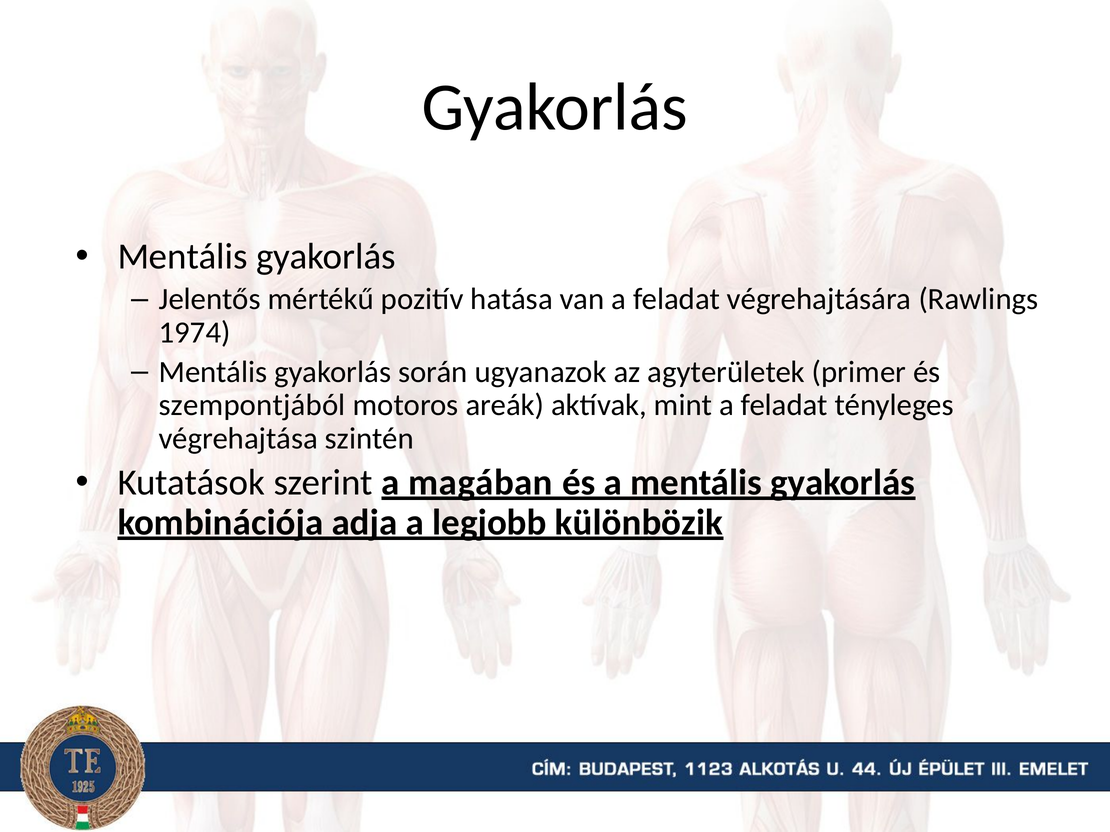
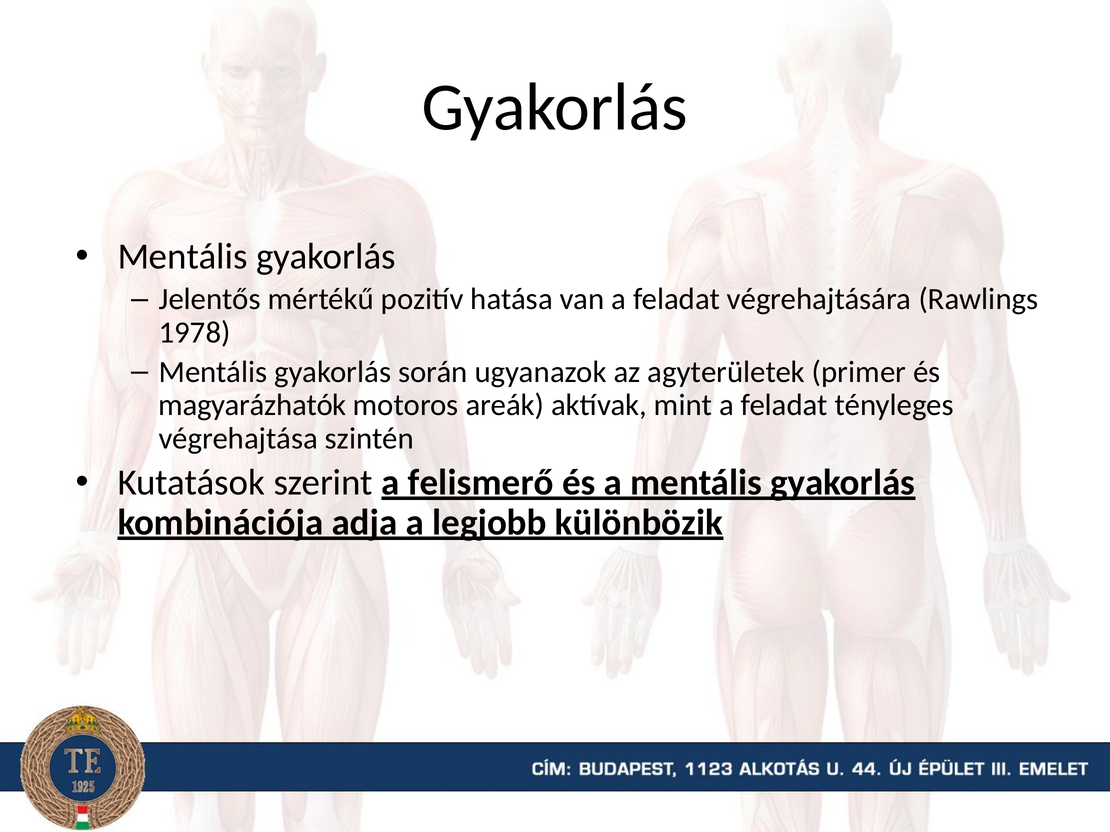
1974: 1974 -> 1978
szempontjából: szempontjából -> magyarázhatók
magában: magában -> felismerő
